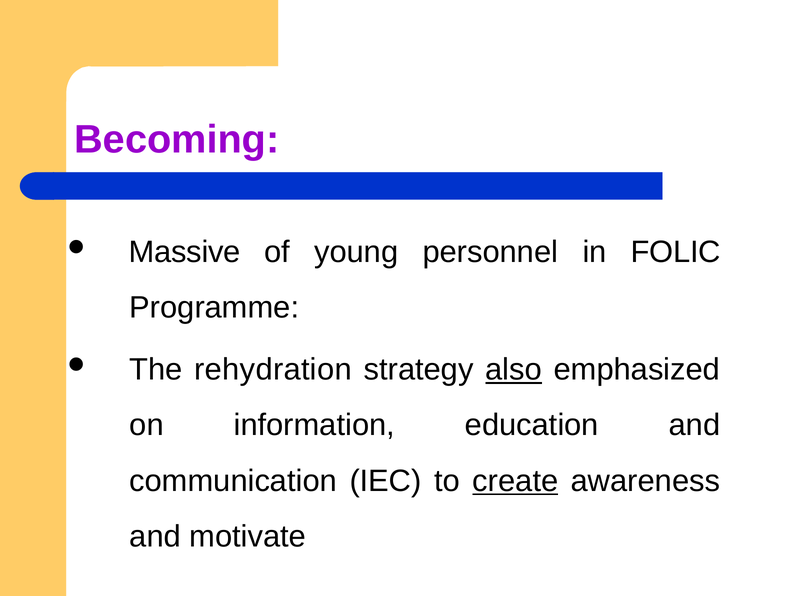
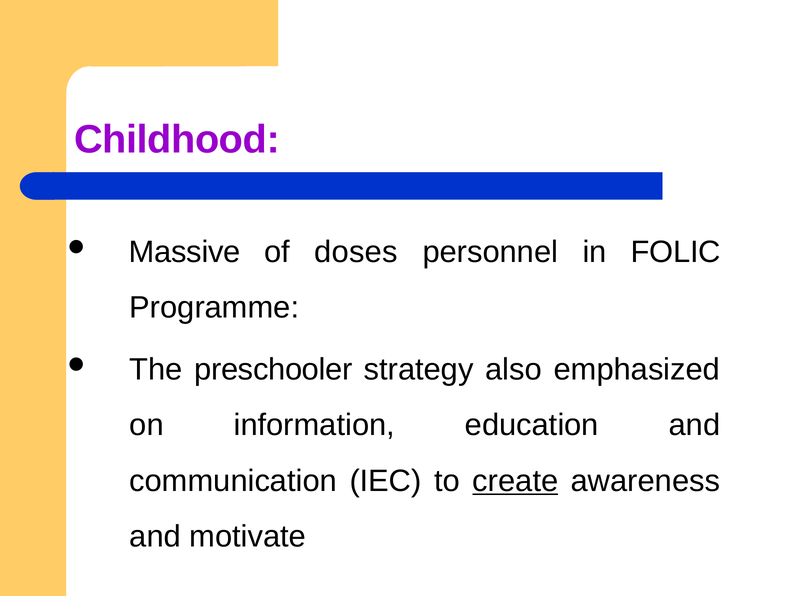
Becoming: Becoming -> Childhood
young: young -> doses
rehydration: rehydration -> preschooler
also underline: present -> none
